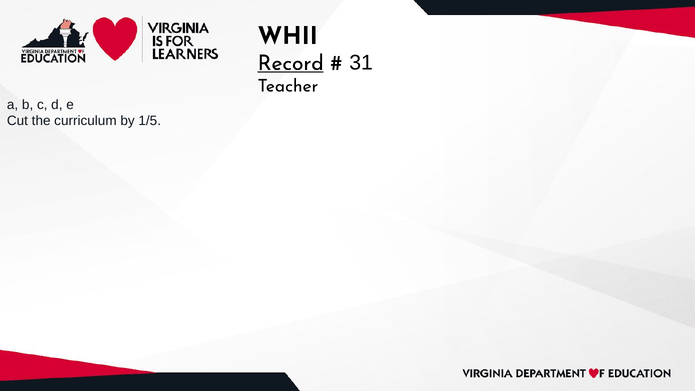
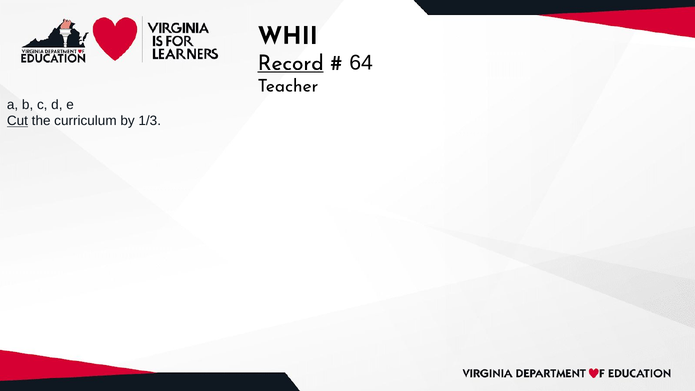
31: 31 -> 64
Cut underline: none -> present
1/5: 1/5 -> 1/3
